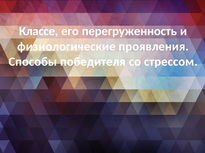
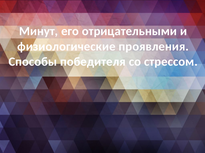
Классе: Классе -> Минут
перегруженность: перегруженность -> отрицательными
